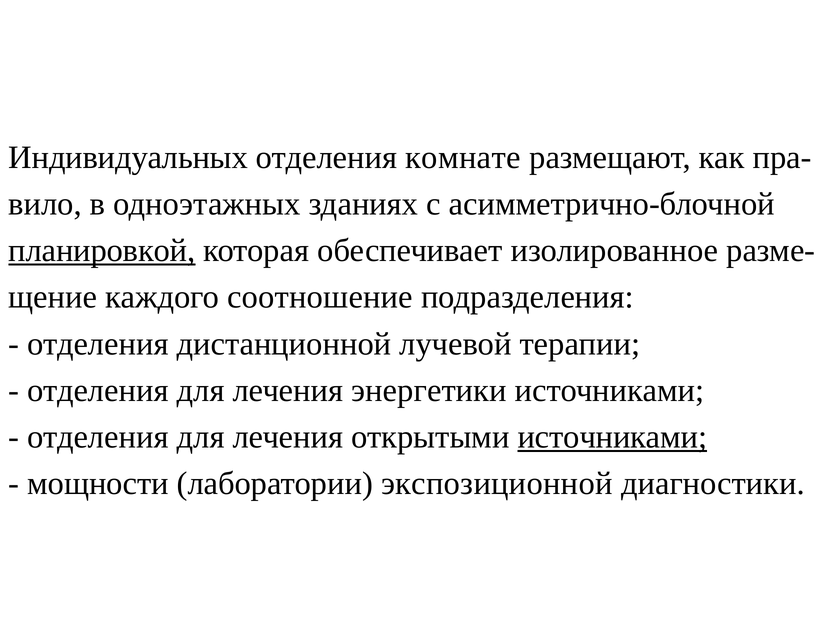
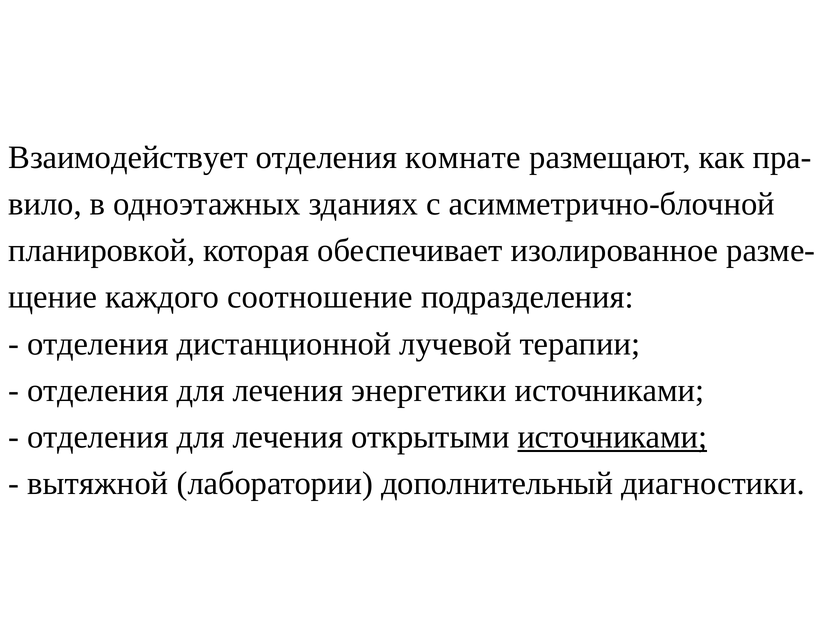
Индивидуальных: Индивидуальных -> Взаимодействует
планировкой underline: present -> none
мощности: мощности -> вытяжной
экспозиционной: экспозиционной -> дополнительный
